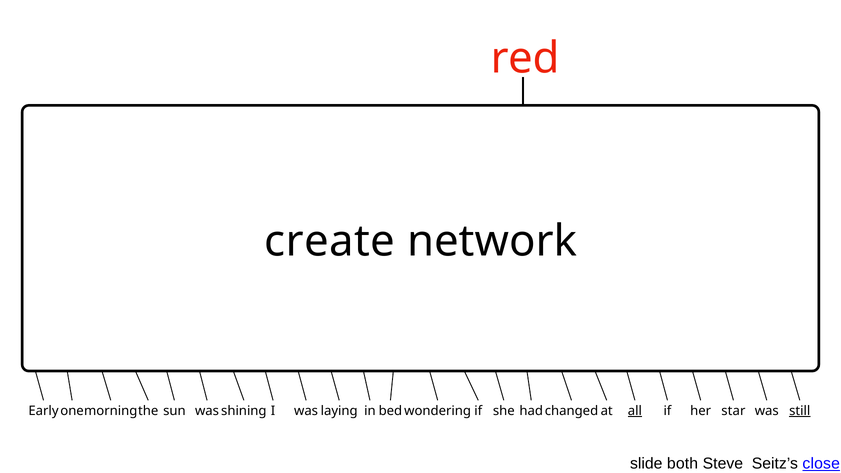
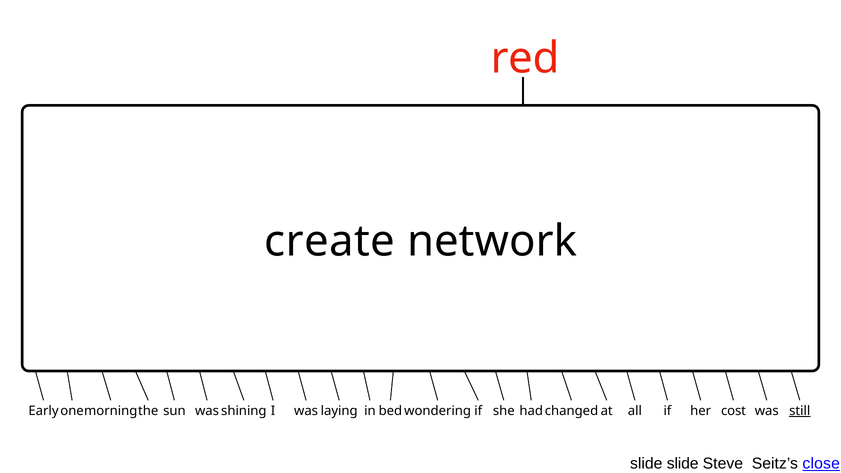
all underline: present -> none
star: star -> cost
slide both: both -> slide
